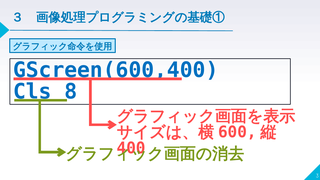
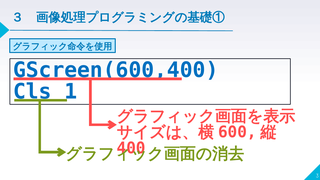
8: 8 -> 1
